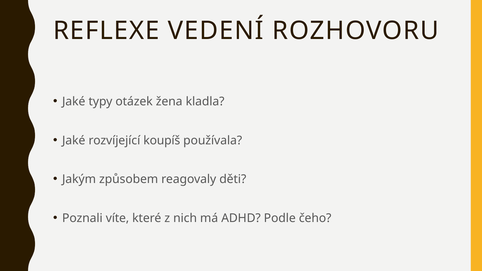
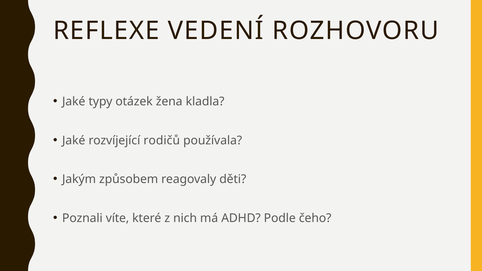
koupíš: koupíš -> rodičů
